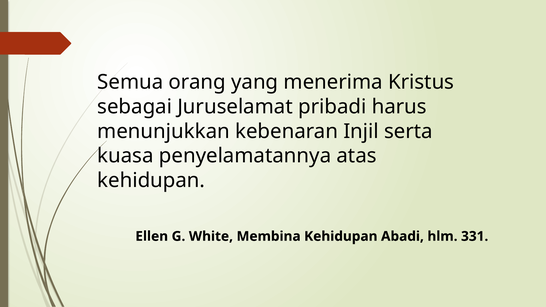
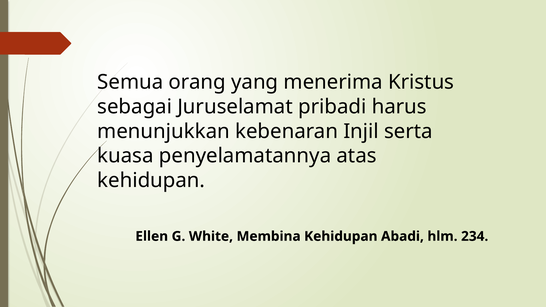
331: 331 -> 234
